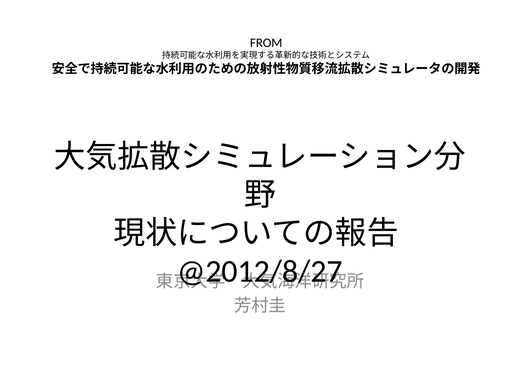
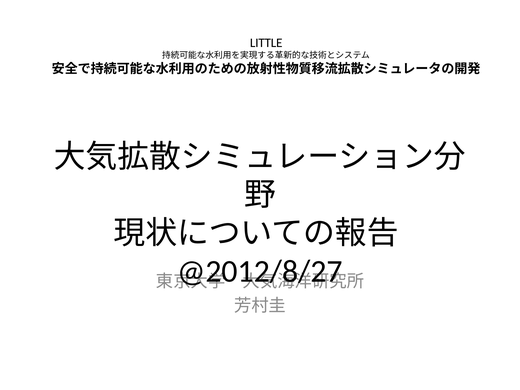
FROM: FROM -> LITTLE
